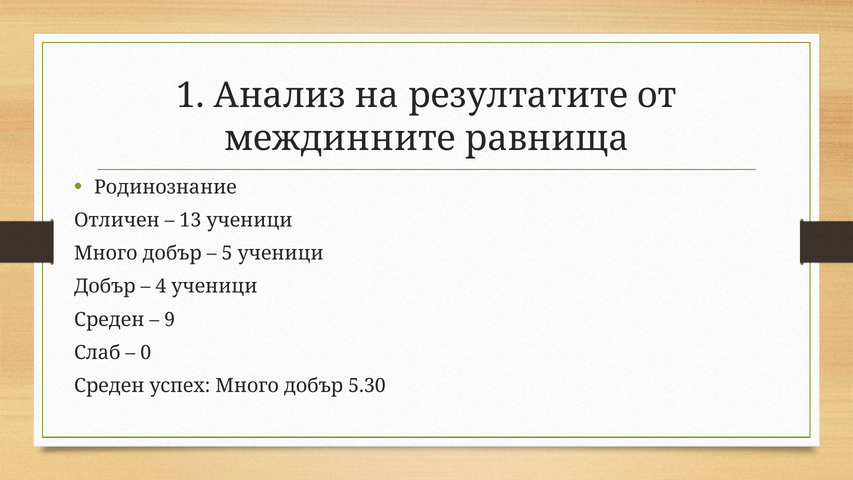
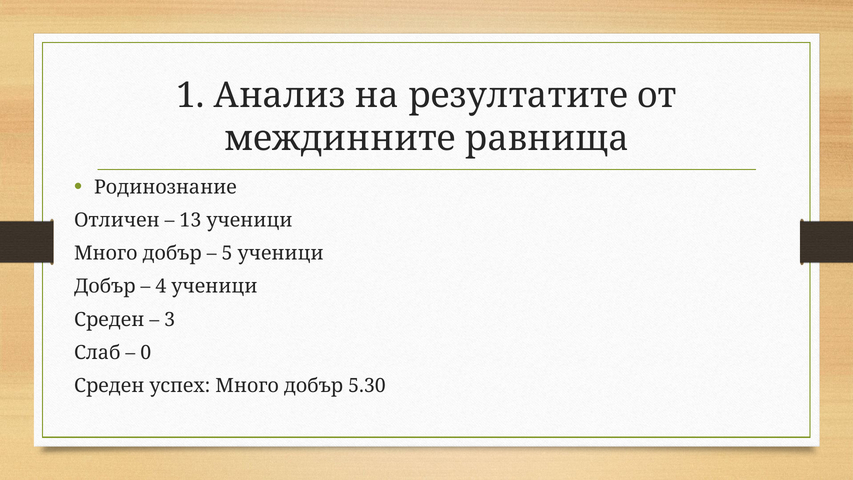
9: 9 -> 3
